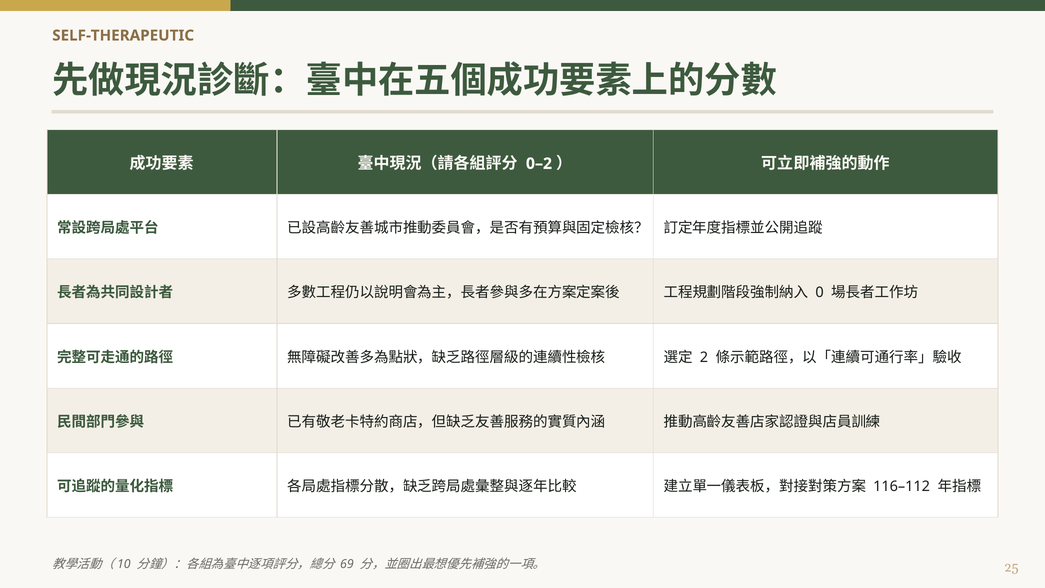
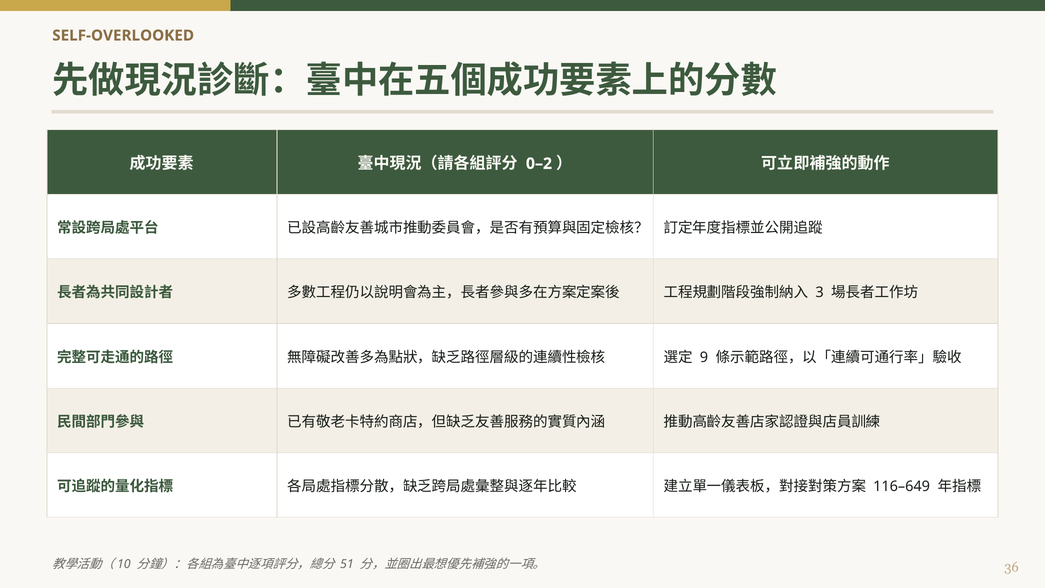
SELF-THERAPEUTIC: SELF-THERAPEUTIC -> SELF-OVERLOOKED
0: 0 -> 3
2: 2 -> 9
116–112: 116–112 -> 116–649
69: 69 -> 51
25: 25 -> 36
